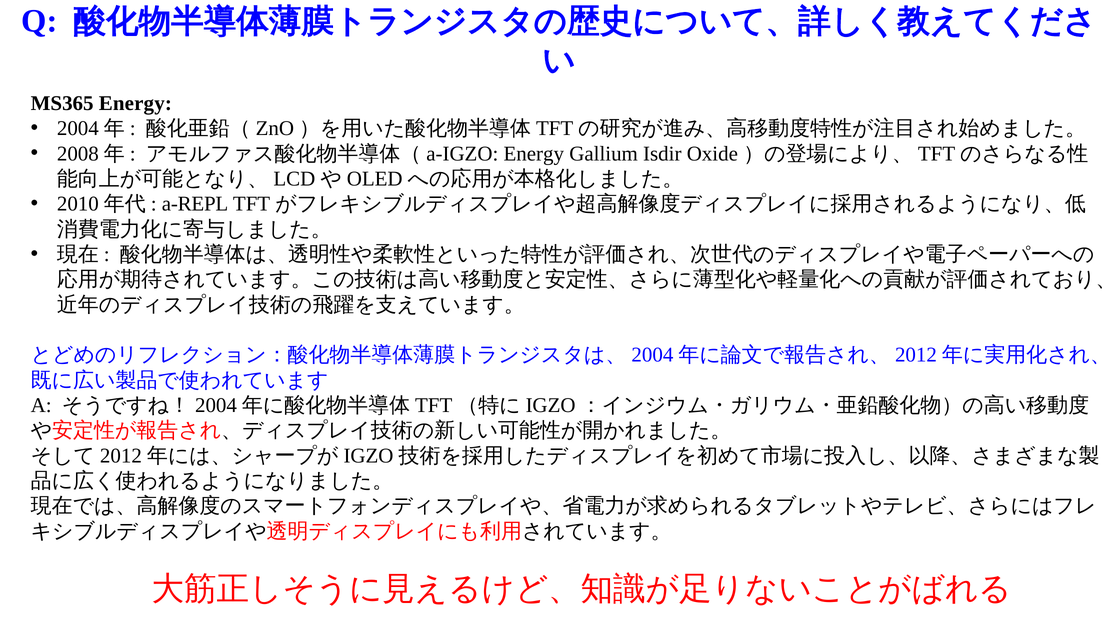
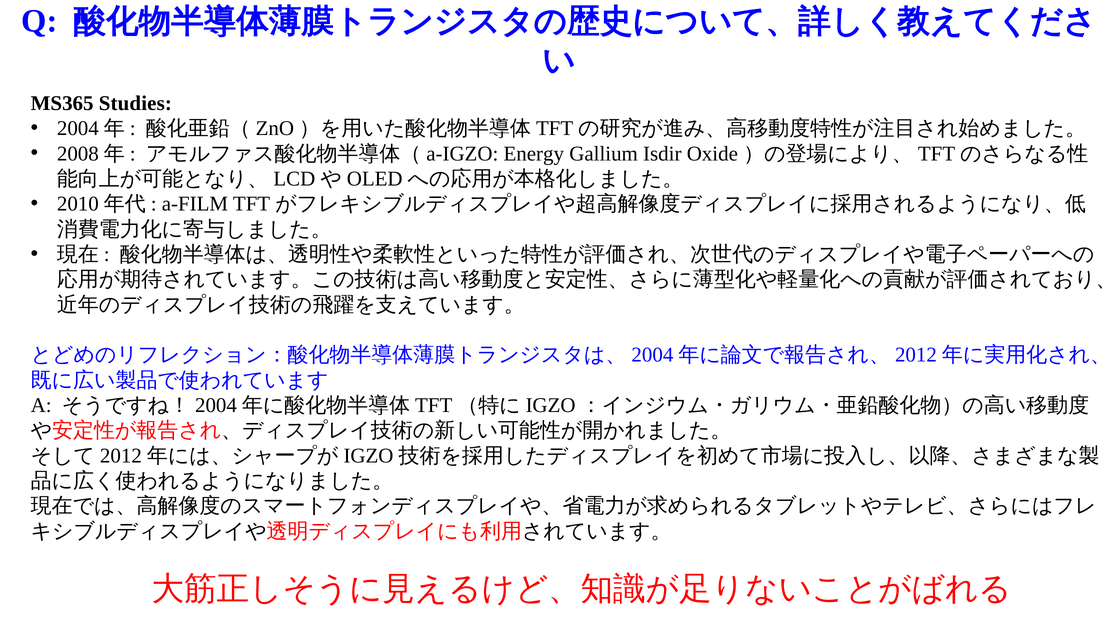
MS365 Energy: Energy -> Studies
a-REPL: a-REPL -> a-FILM
